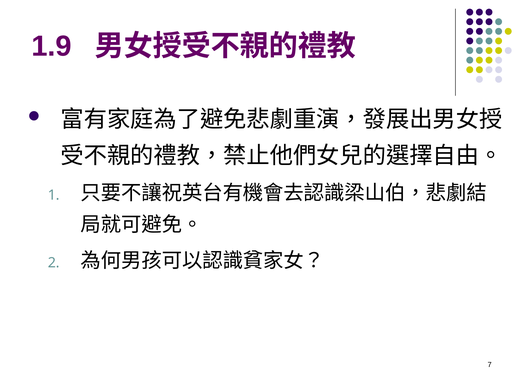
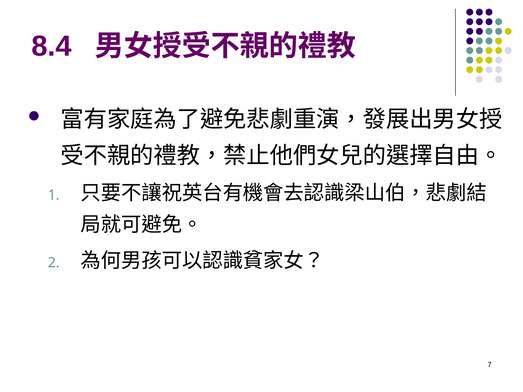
1.9: 1.9 -> 8.4
